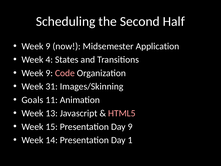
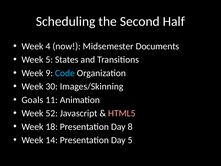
9 at (48, 46): 9 -> 4
Application: Application -> Documents
Week 4: 4 -> 5
Code colour: pink -> light blue
31: 31 -> 30
13: 13 -> 52
15: 15 -> 18
Day 9: 9 -> 8
Day 1: 1 -> 5
